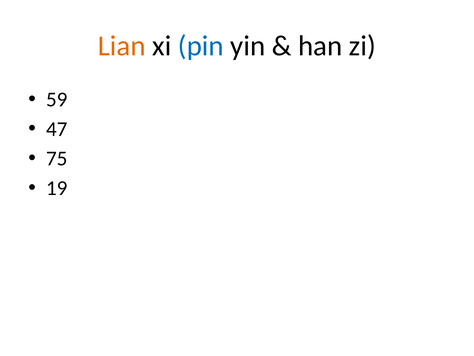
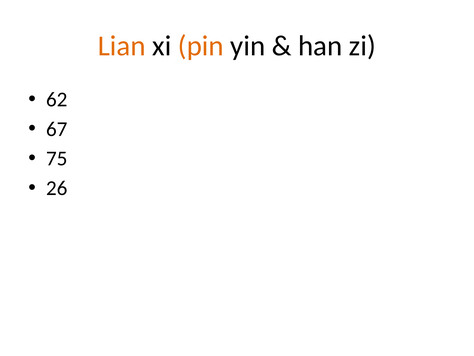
pin colour: blue -> orange
59: 59 -> 62
47: 47 -> 67
19: 19 -> 26
